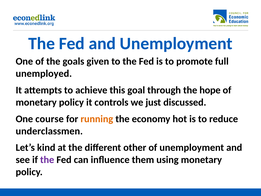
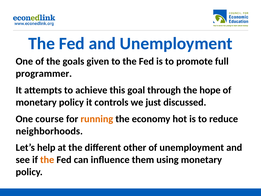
unemployed: unemployed -> programmer
underclassmen: underclassmen -> neighborhoods
kind: kind -> help
the at (47, 160) colour: purple -> orange
